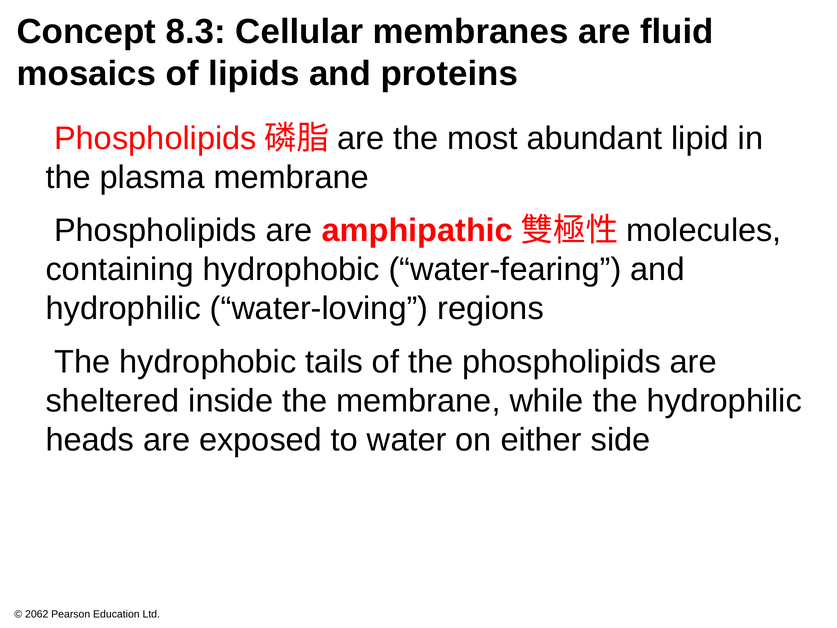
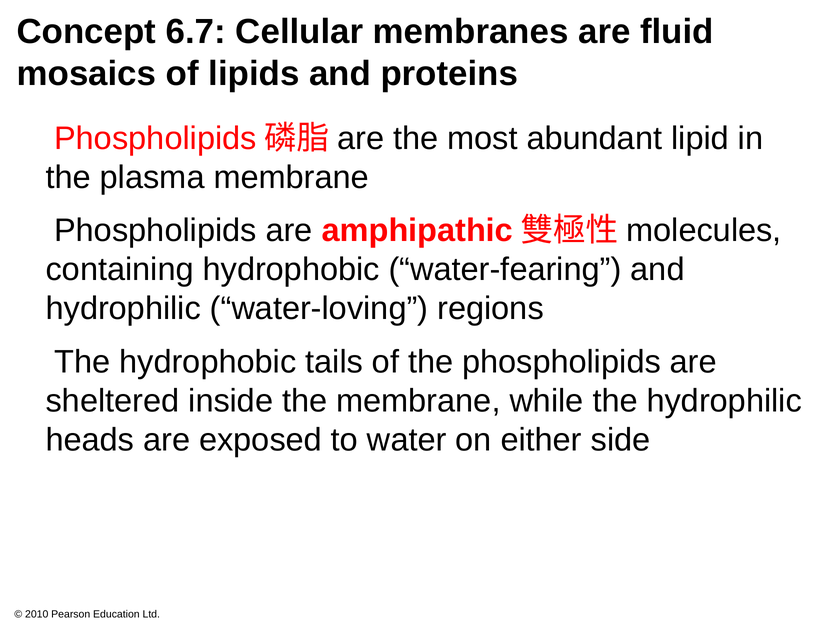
8.3: 8.3 -> 6.7
2062: 2062 -> 2010
